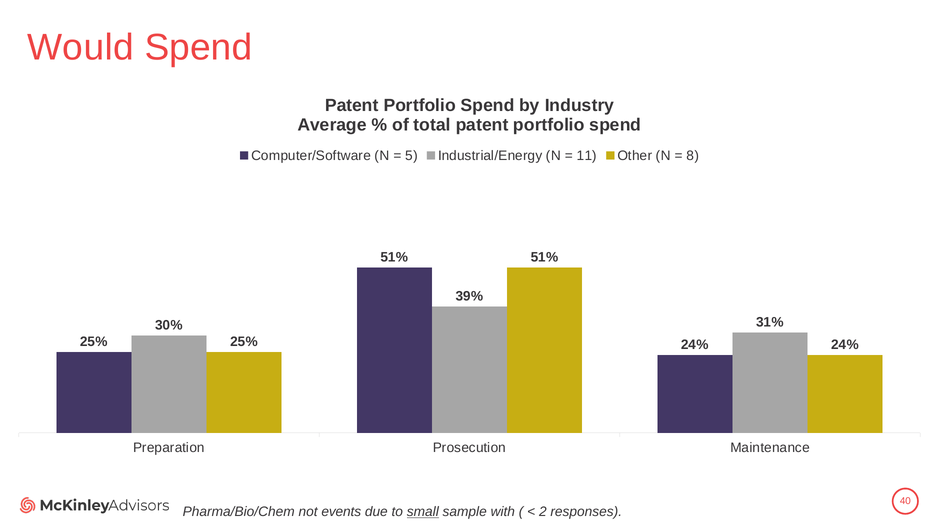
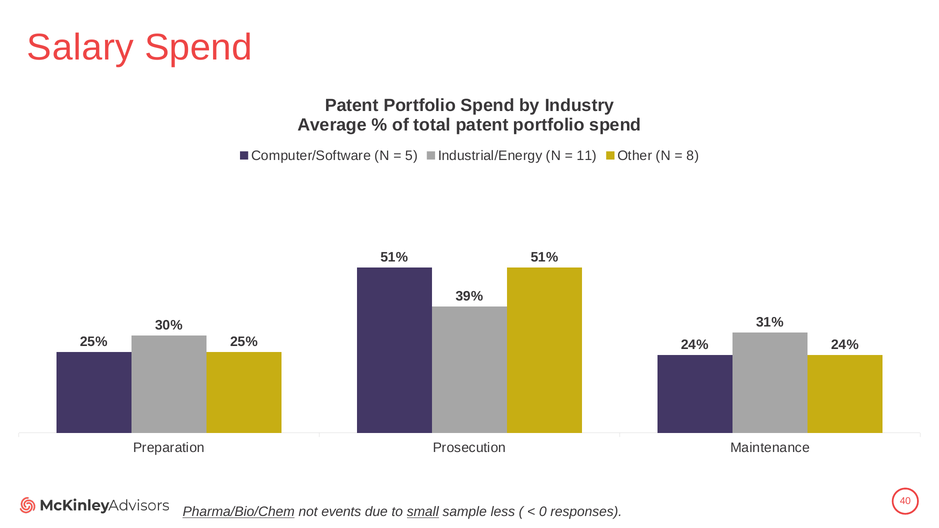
Would: Would -> Salary
Pharma/Bio/Chem underline: none -> present
with: with -> less
2: 2 -> 0
